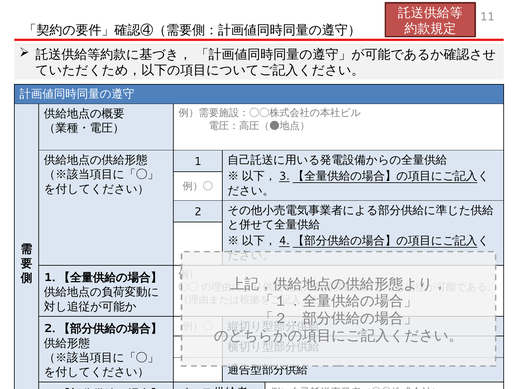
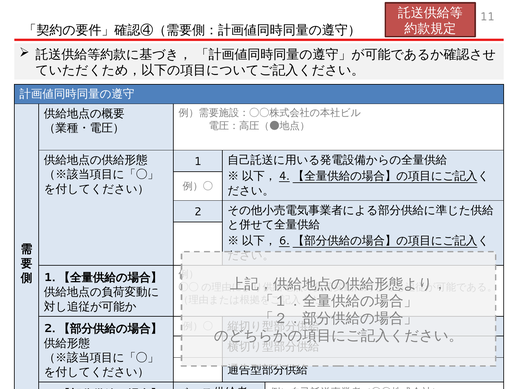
3: 3 -> 4
4: 4 -> 6
